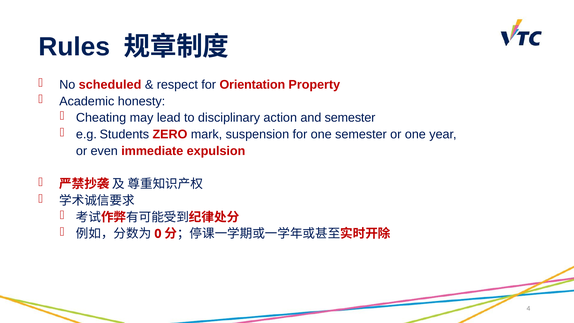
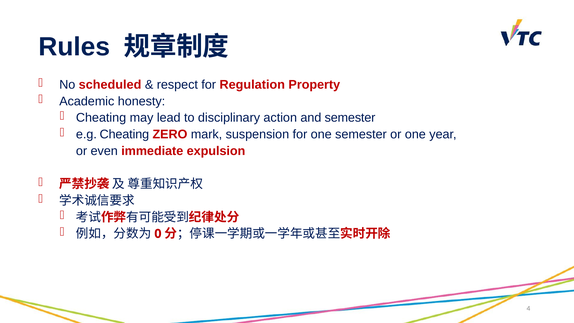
Orientation: Orientation -> Regulation
e.g Students: Students -> Cheating
